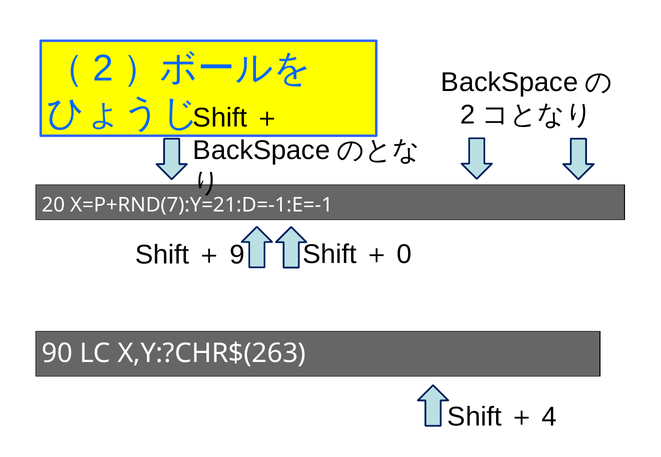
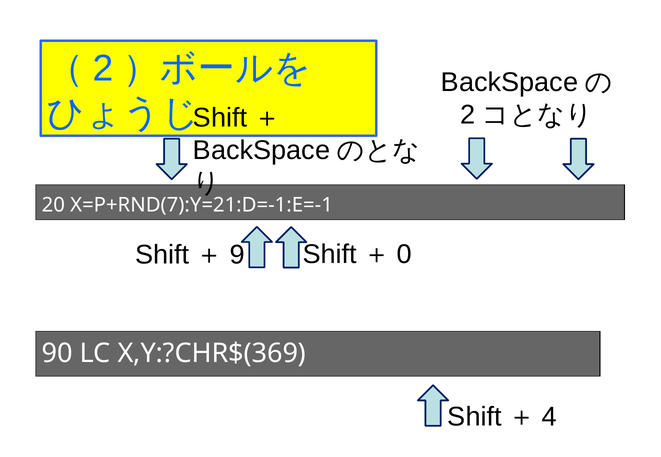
X,Y:?CHR$(263: X,Y:?CHR$(263 -> X,Y:?CHR$(369
